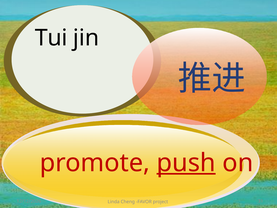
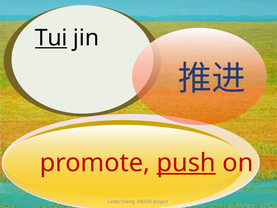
Tui underline: none -> present
